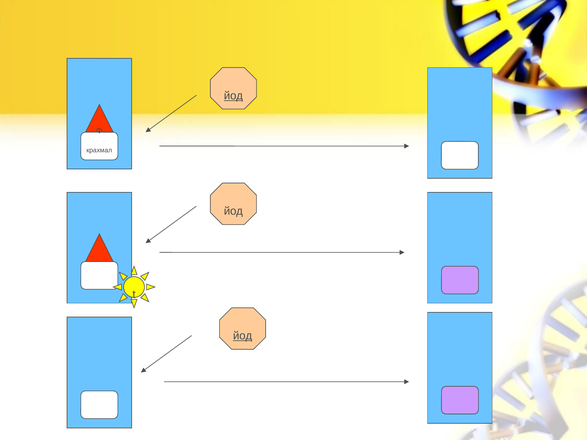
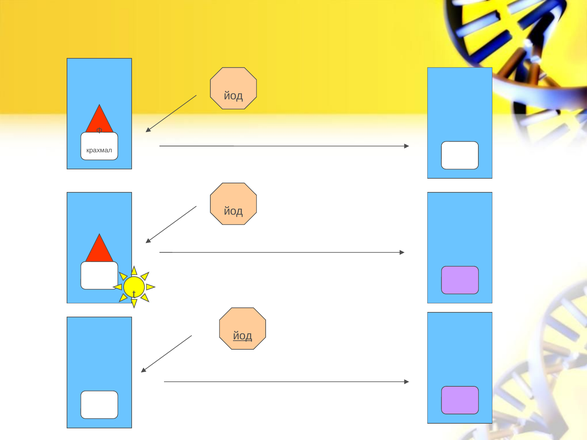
йод at (233, 96) underline: present -> none
